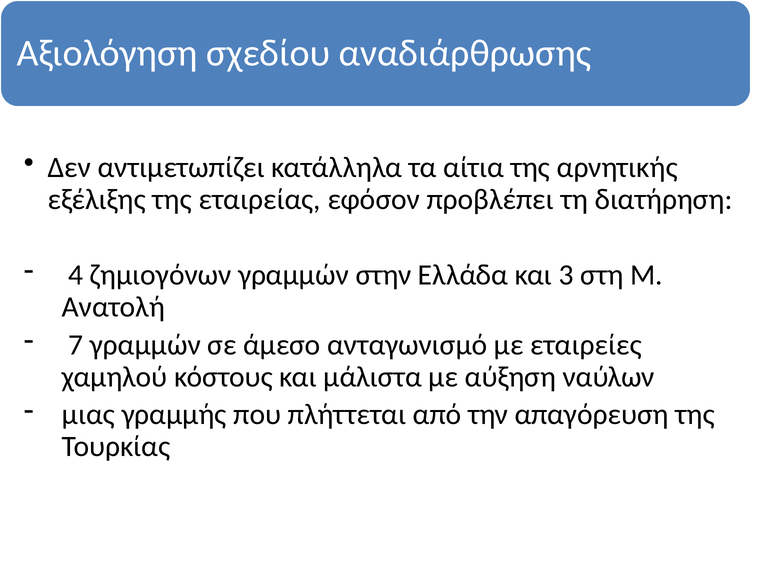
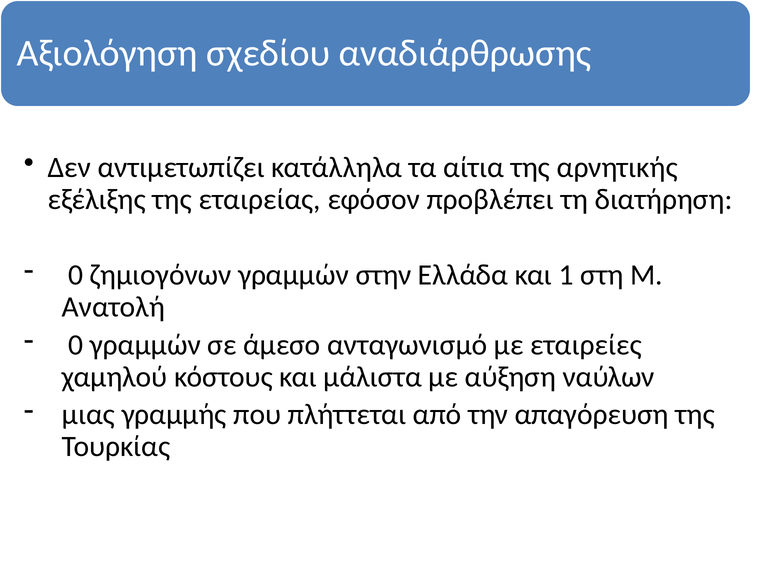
4 at (76, 275): 4 -> 0
3: 3 -> 1
7 at (76, 345): 7 -> 0
